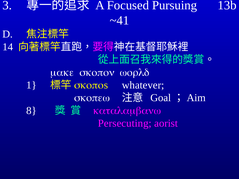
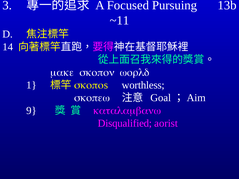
~41: ~41 -> ~11
whatever: whatever -> worthless
8: 8 -> 9
Persecuting: Persecuting -> Disqualified
